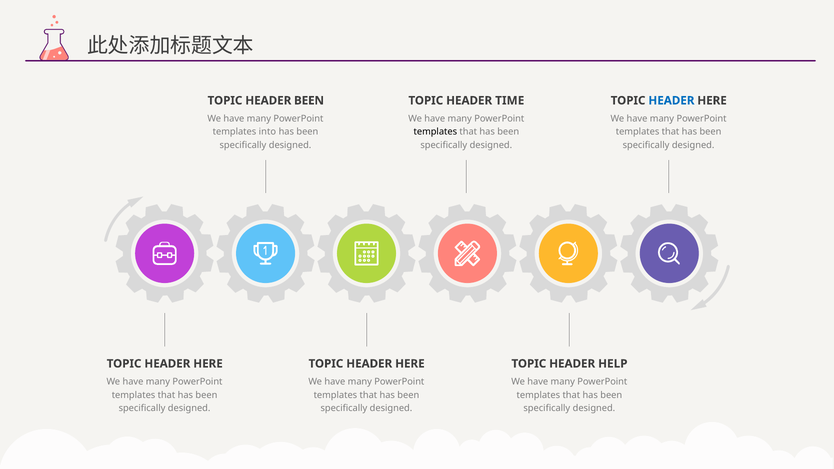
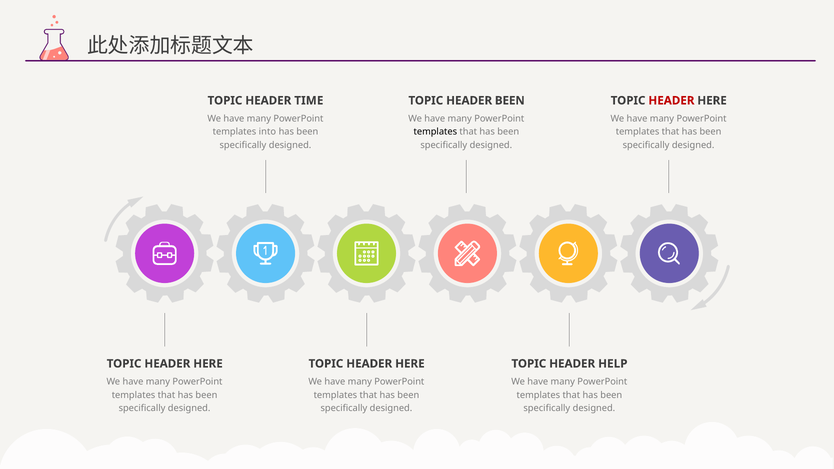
HEADER BEEN: BEEN -> TIME
HEADER TIME: TIME -> BEEN
HEADER at (671, 101) colour: blue -> red
